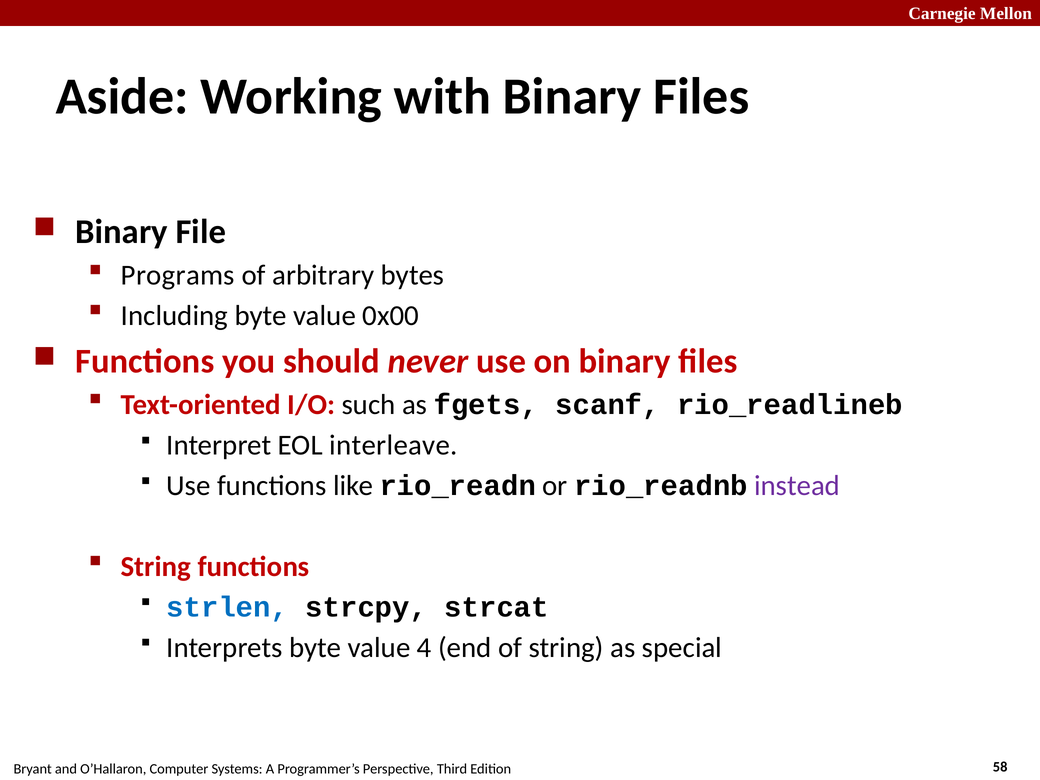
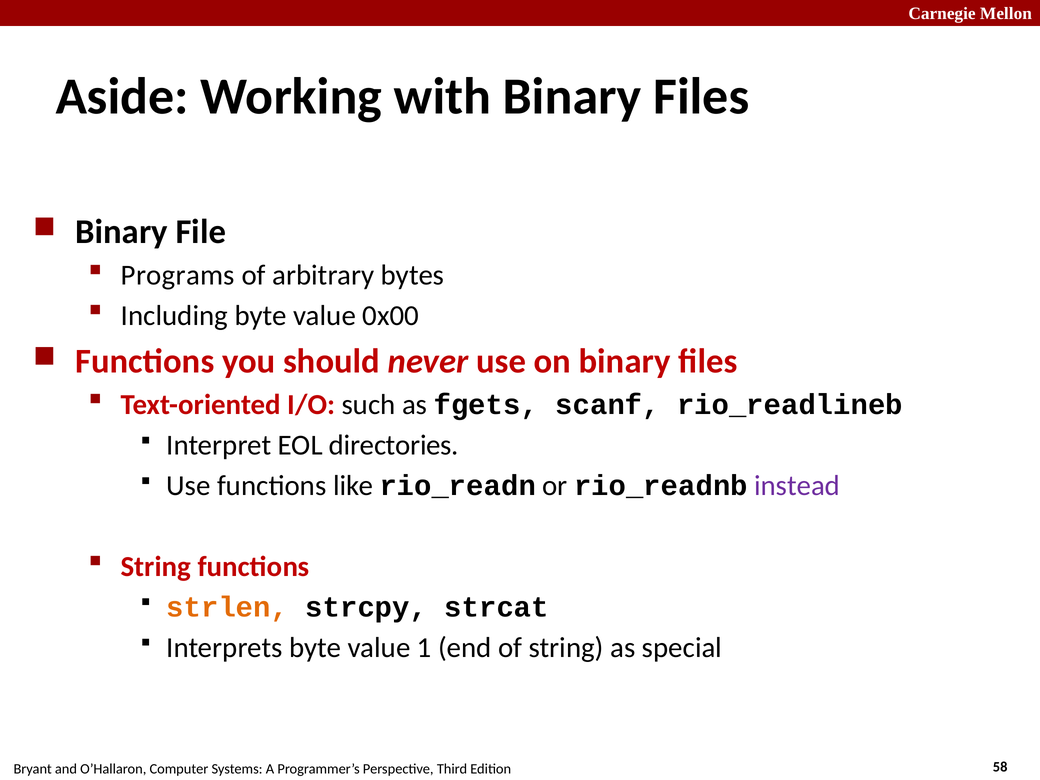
interleave: interleave -> directories
strlen colour: blue -> orange
4: 4 -> 1
